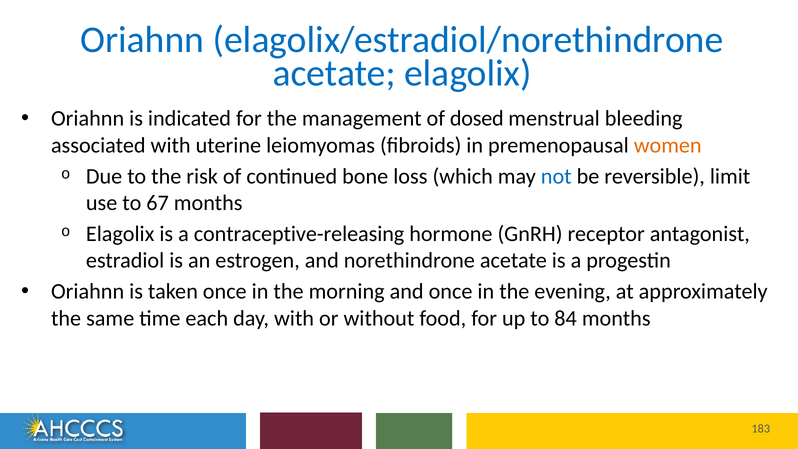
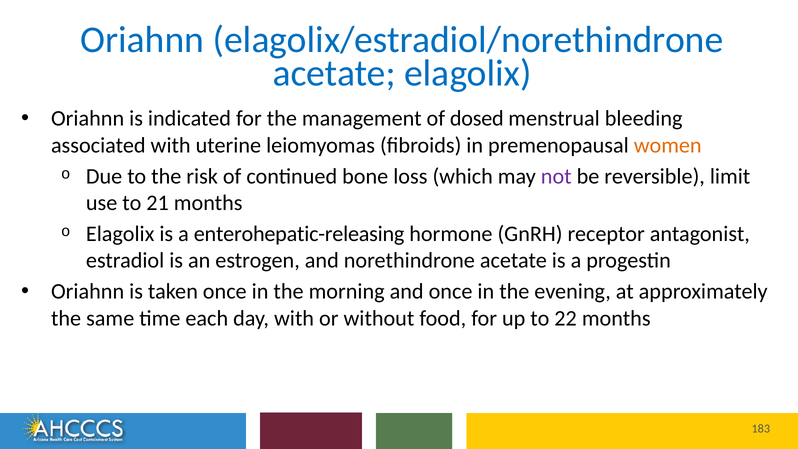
not colour: blue -> purple
67: 67 -> 21
contraceptive-releasing: contraceptive-releasing -> enterohepatic-releasing
84: 84 -> 22
